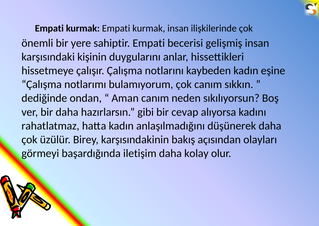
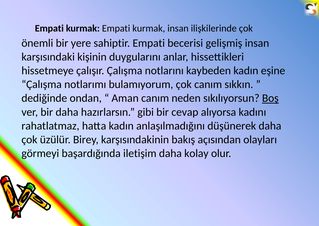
Boş underline: none -> present
